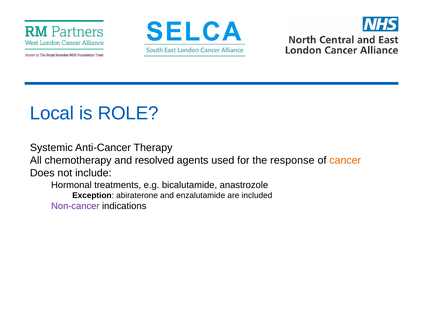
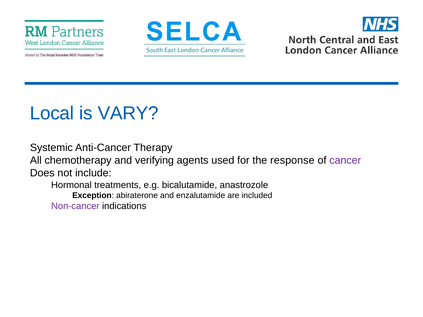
ROLE: ROLE -> VARY
resolved: resolved -> verifying
cancer colour: orange -> purple
